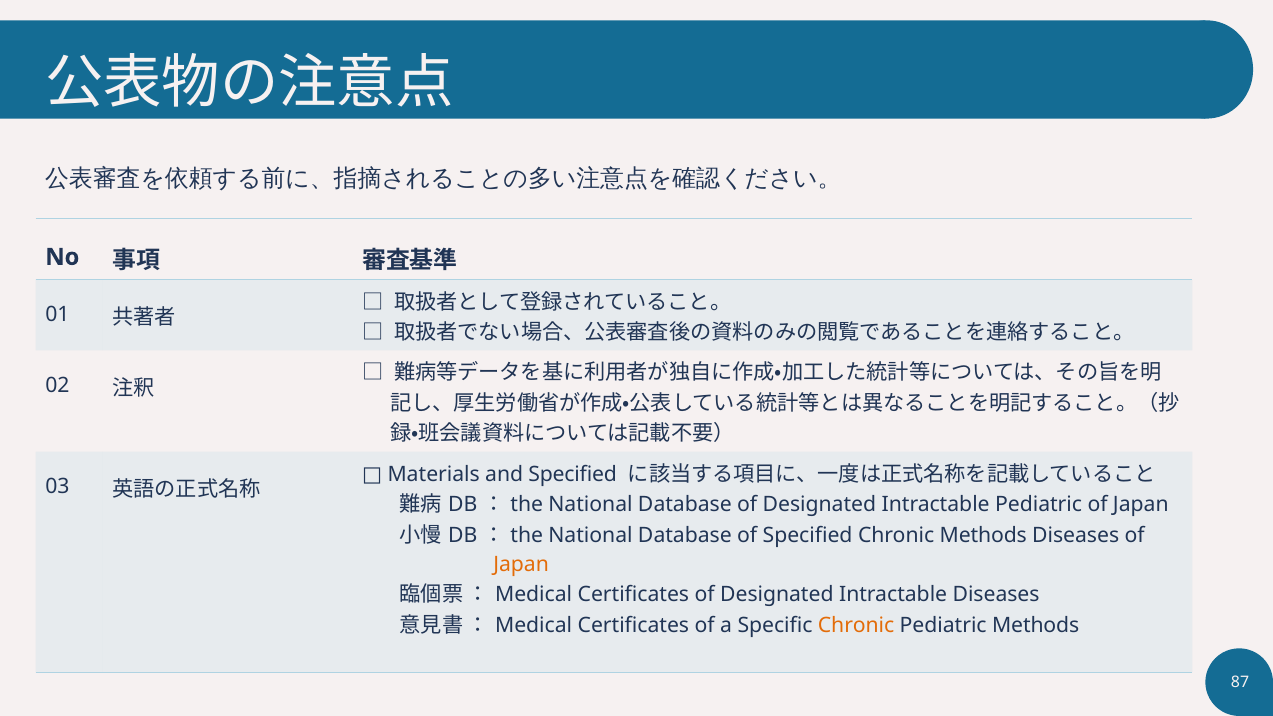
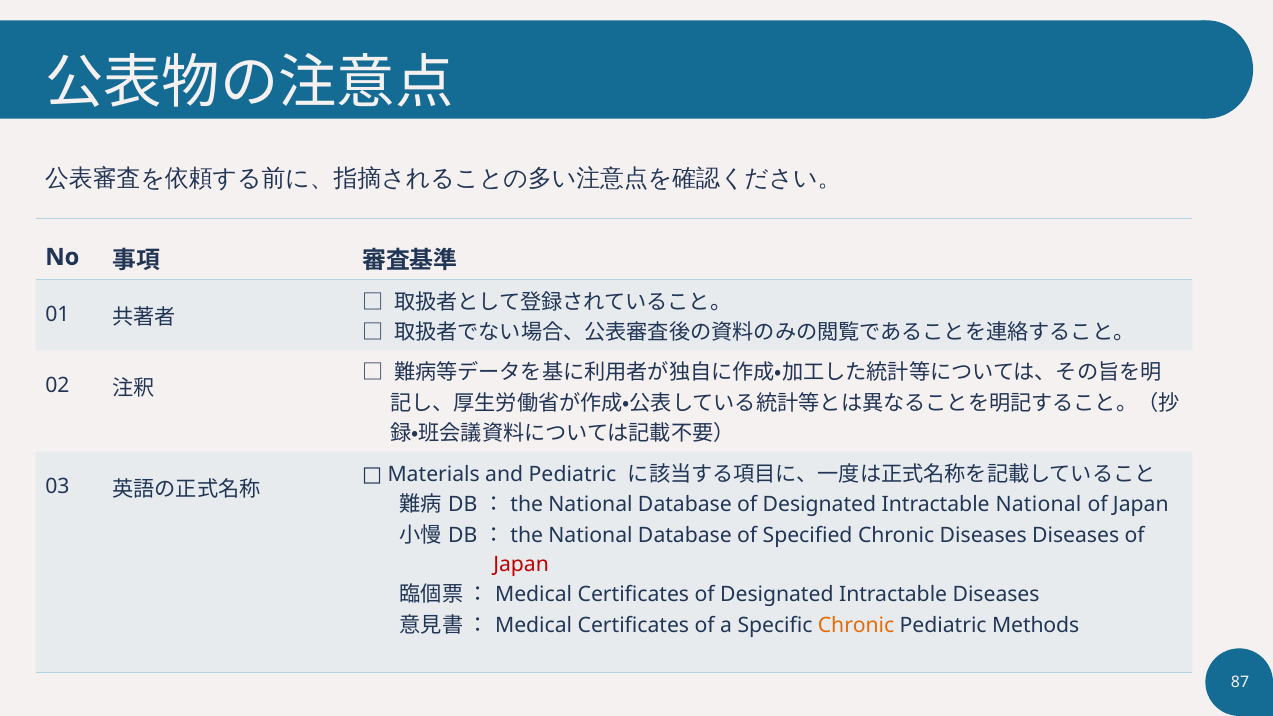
and Specified: Specified -> Pediatric
Intractable Pediatric: Pediatric -> National
Chronic Methods: Methods -> Diseases
Japan at (521, 564) colour: orange -> red
